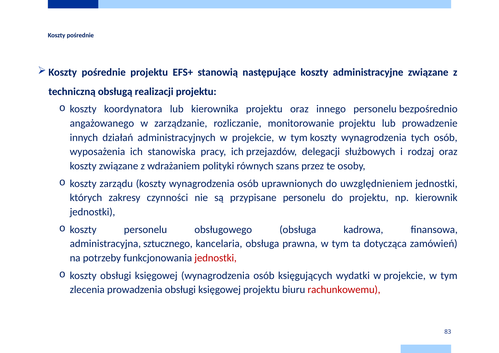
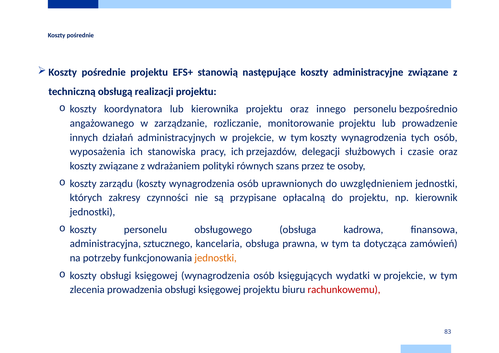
rodzaj: rodzaj -> czasie
przypisane personelu: personelu -> opłacalną
jednostki at (216, 258) colour: red -> orange
